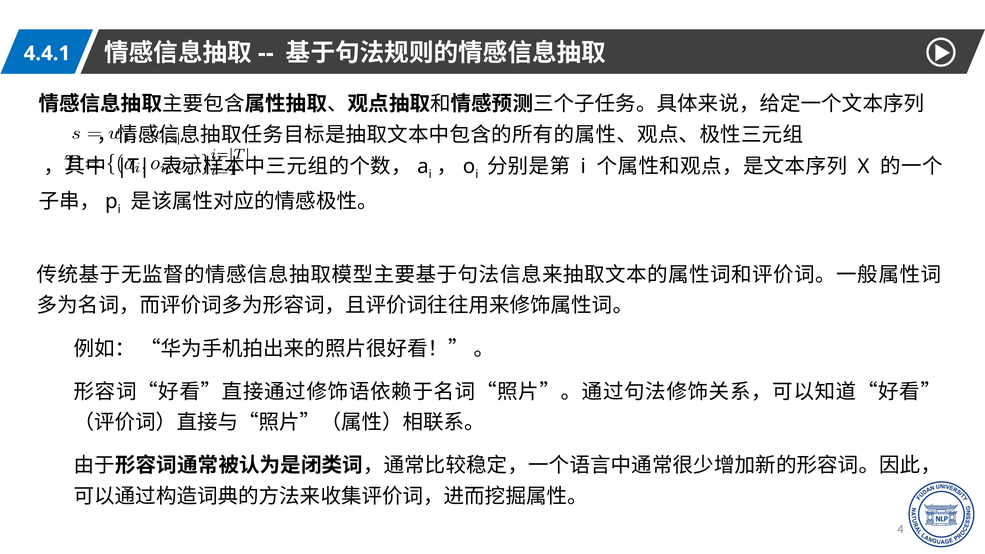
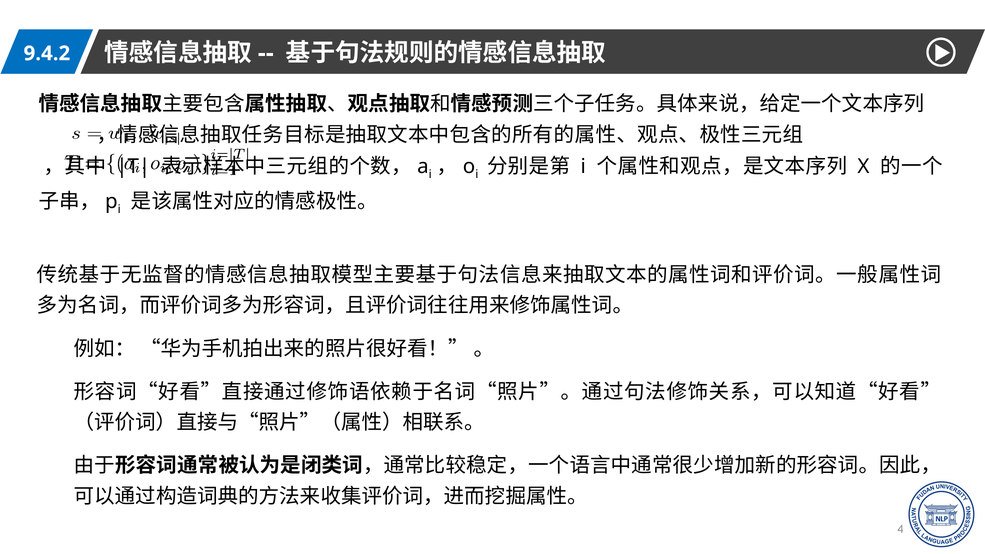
4.4.1: 4.4.1 -> 9.4.2
